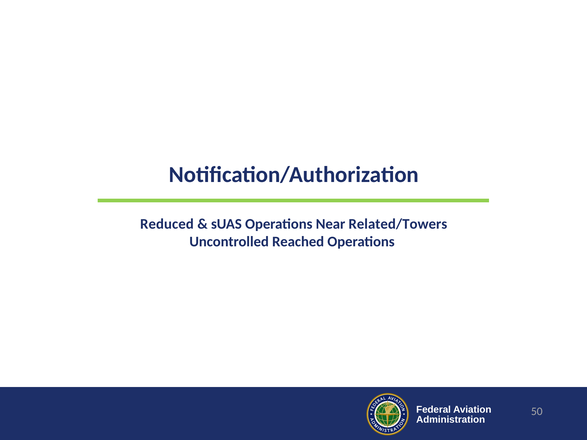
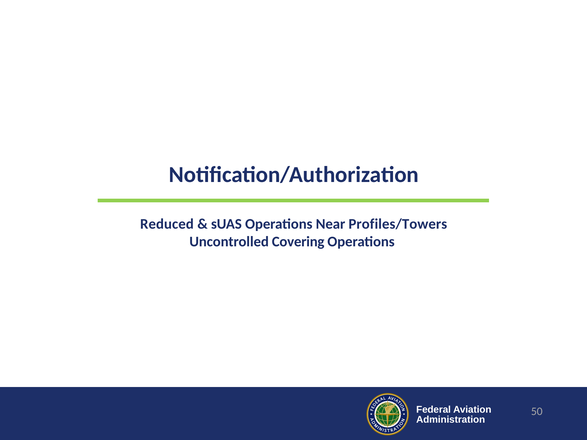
Related/Towers: Related/Towers -> Profiles/Towers
Reached: Reached -> Covering
